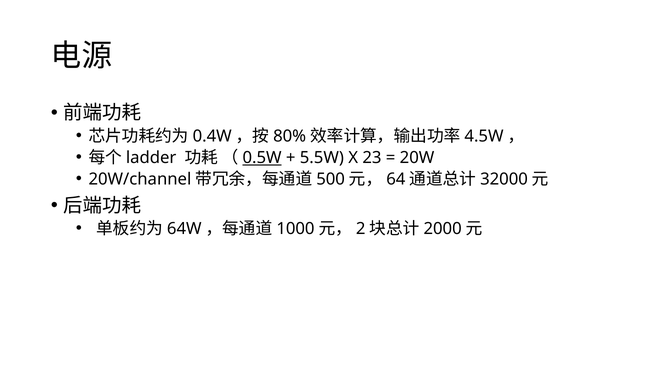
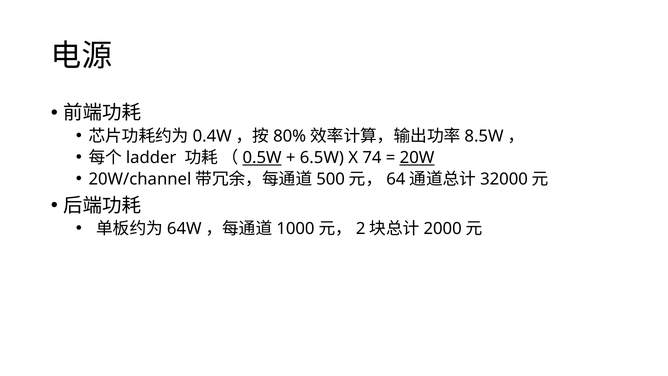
4.5W: 4.5W -> 8.5W
5.5W: 5.5W -> 6.5W
23: 23 -> 74
20W underline: none -> present
